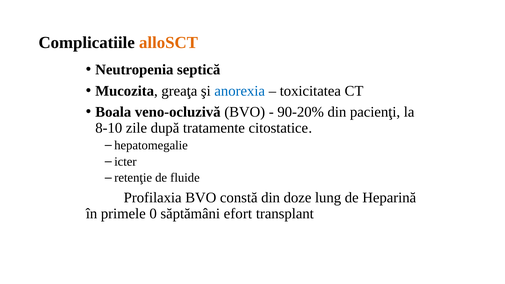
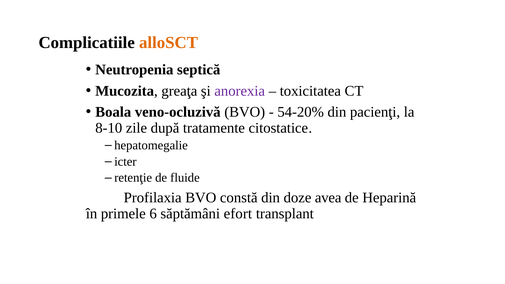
anorexia colour: blue -> purple
90-20%: 90-20% -> 54-20%
lung: lung -> avea
0: 0 -> 6
